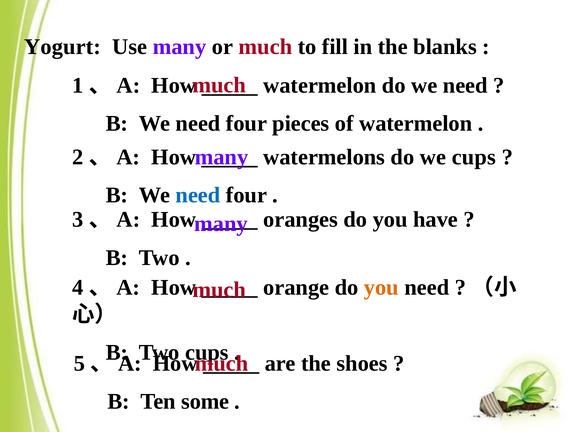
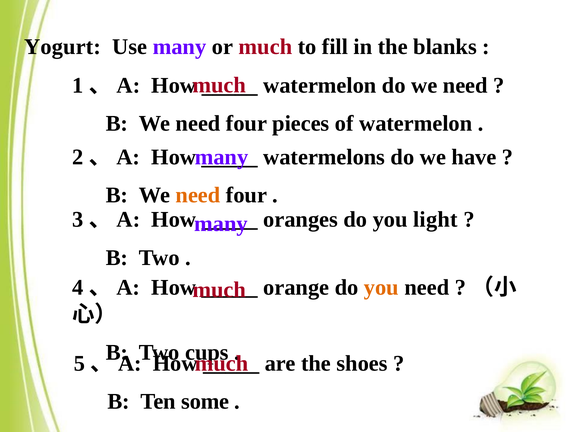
we cups: cups -> have
need at (198, 196) colour: blue -> orange
have: have -> light
